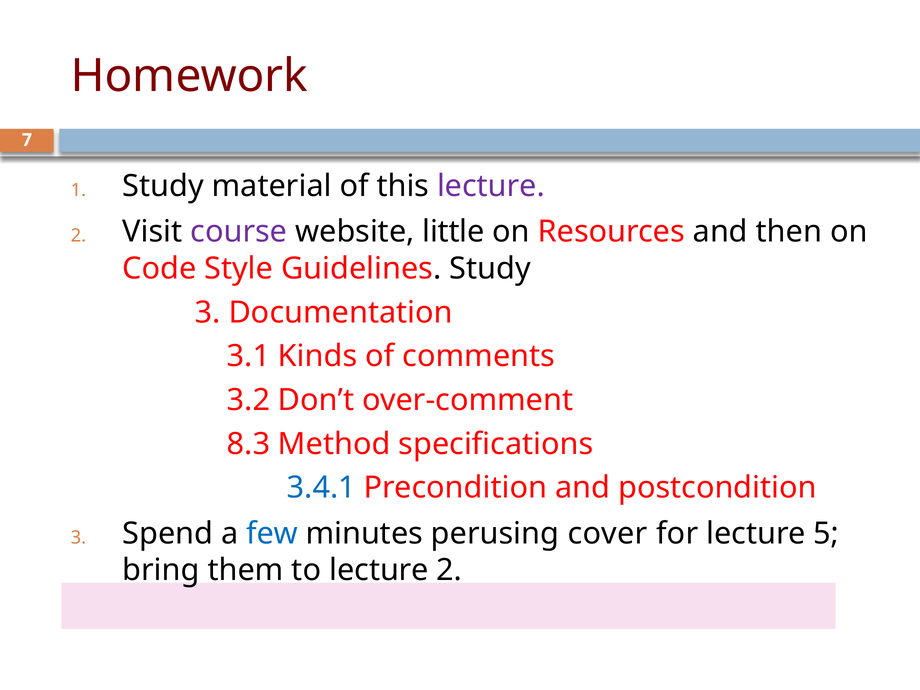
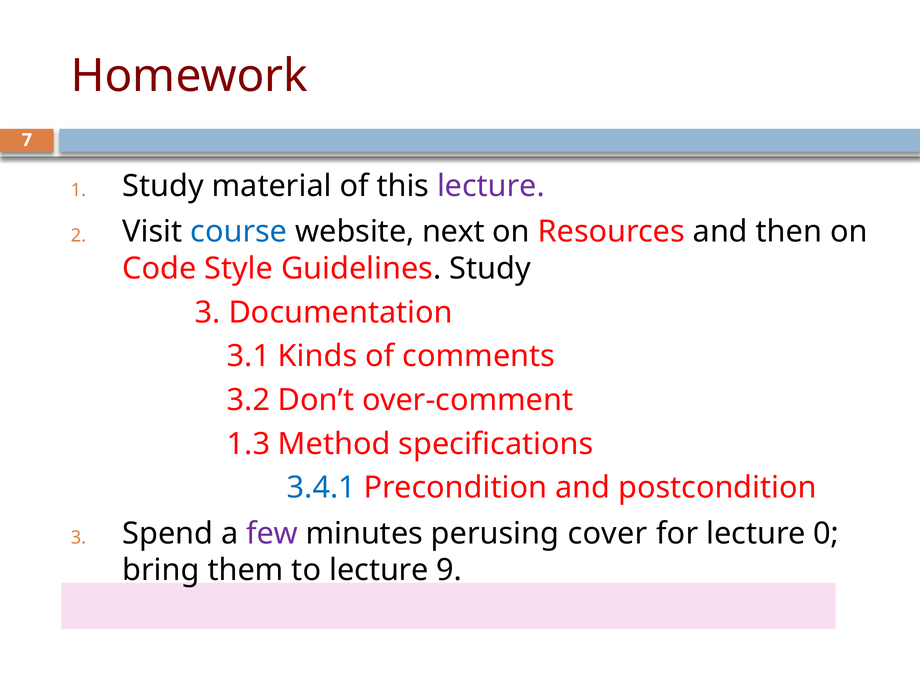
course colour: purple -> blue
little: little -> next
8.3: 8.3 -> 1.3
few colour: blue -> purple
5: 5 -> 0
to lecture 2: 2 -> 9
